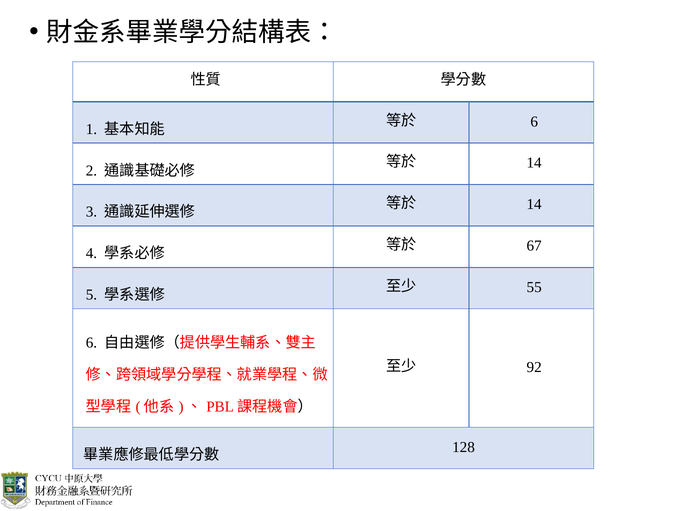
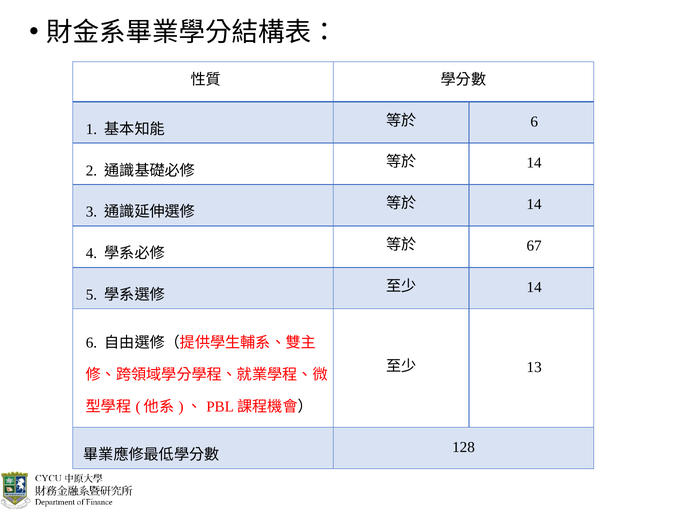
55 at (534, 288): 55 -> 14
92: 92 -> 13
